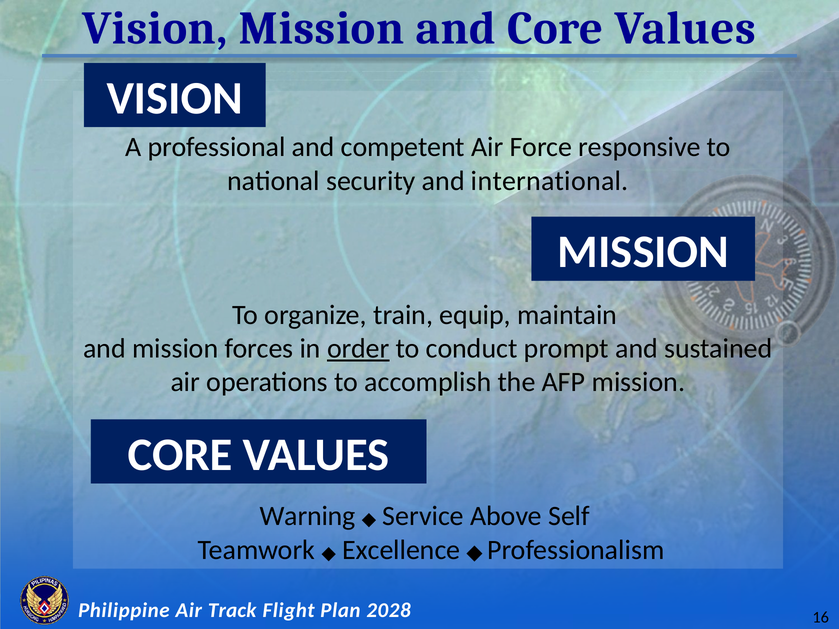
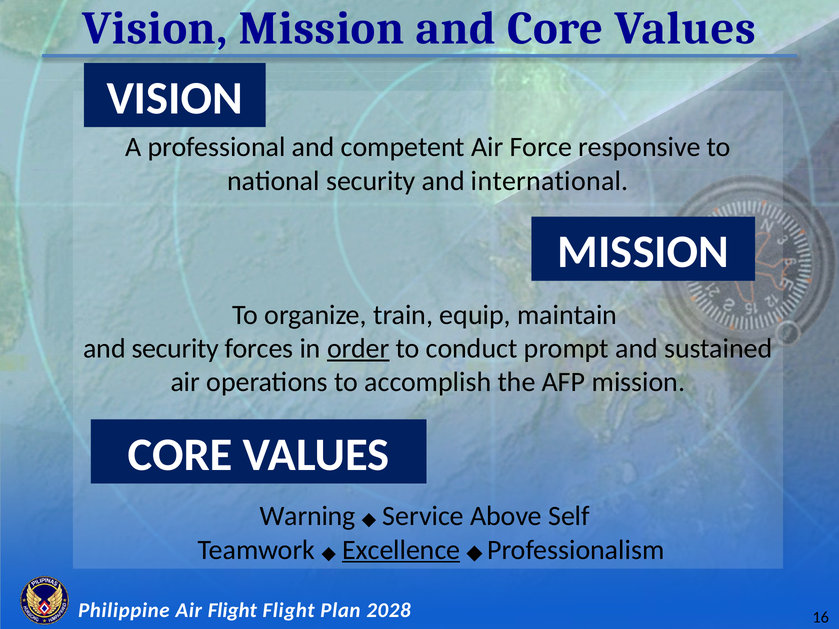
and mission: mission -> security
Excellence underline: none -> present
Air Track: Track -> Flight
